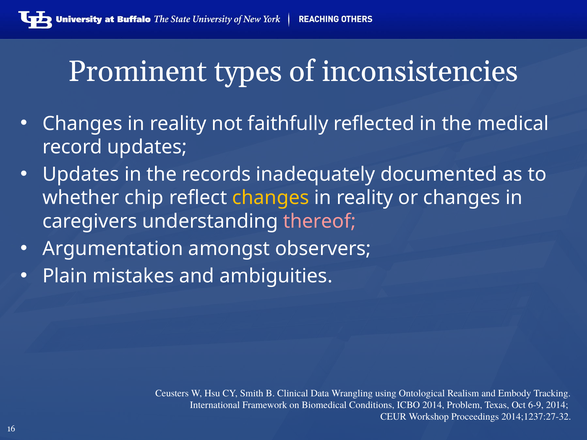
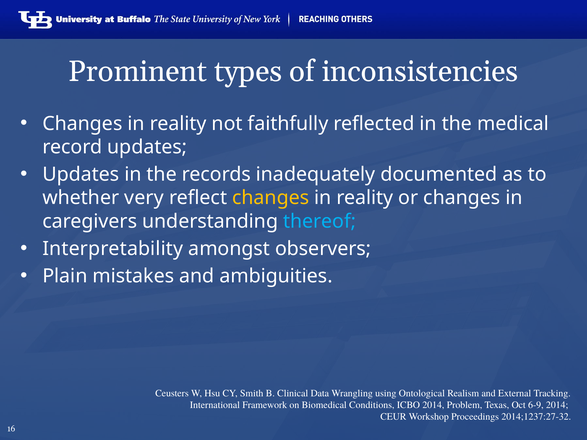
chip: chip -> very
thereof colour: pink -> light blue
Argumentation: Argumentation -> Interpretability
Embody: Embody -> External
